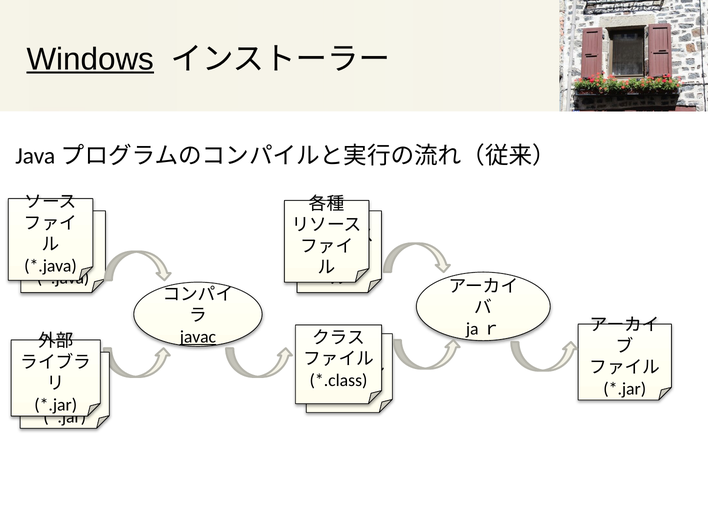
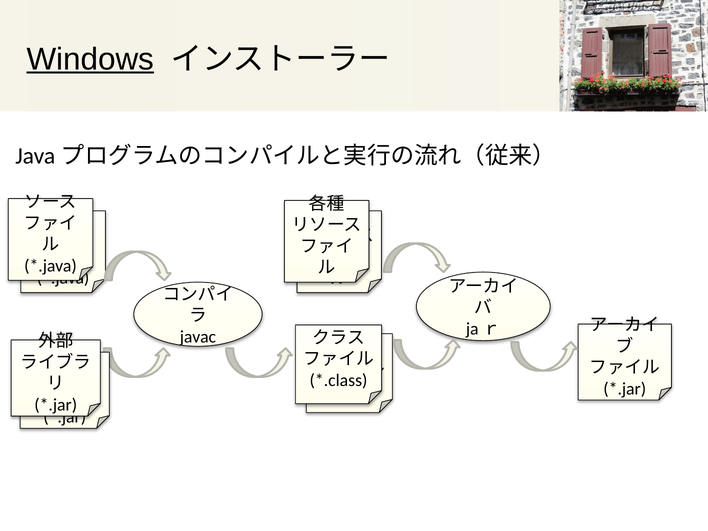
javac underline: present -> none
